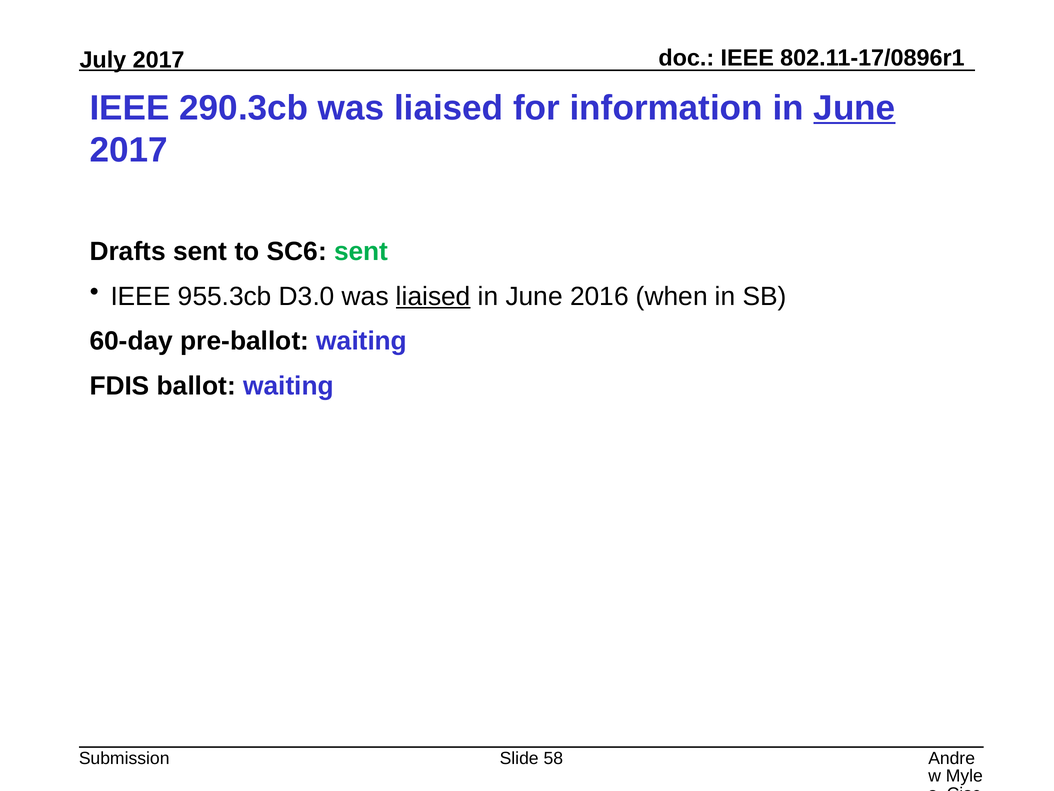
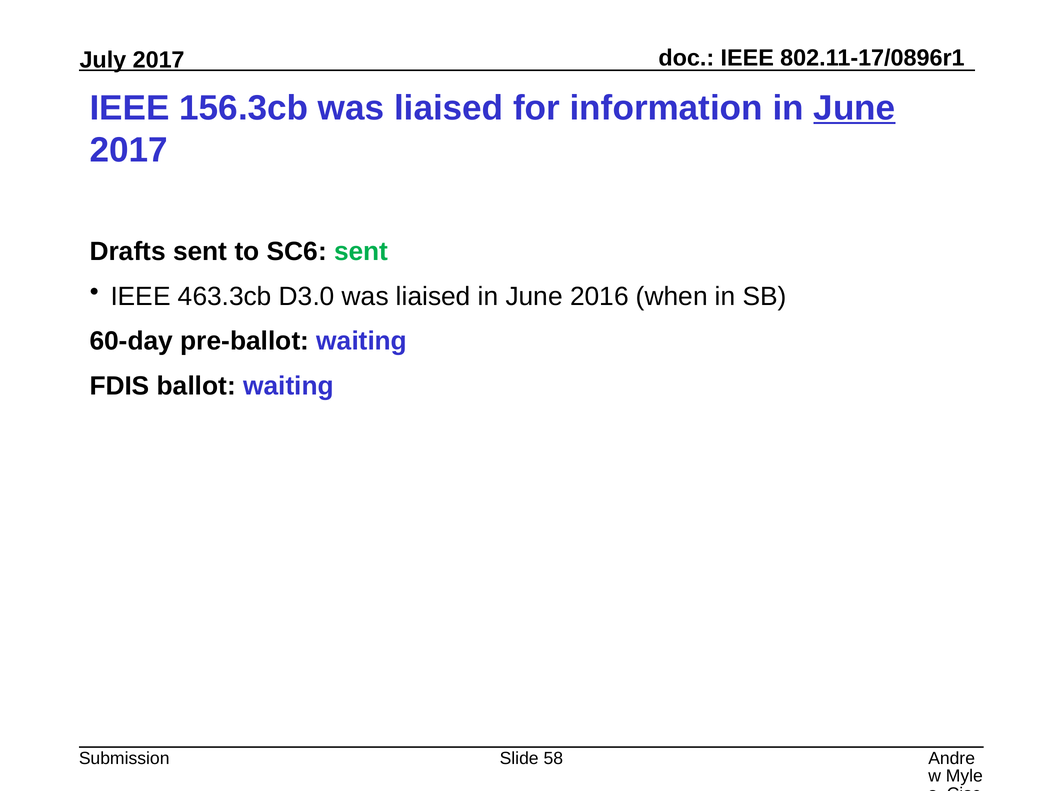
290.3cb: 290.3cb -> 156.3cb
955.3cb: 955.3cb -> 463.3cb
liaised at (433, 296) underline: present -> none
